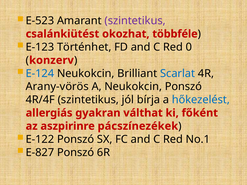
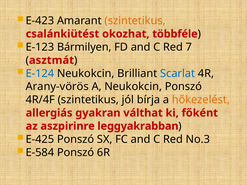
E-523: E-523 -> E-423
szintetikus at (135, 21) colour: purple -> orange
Történhet: Történhet -> Bármilyen
0: 0 -> 7
konzerv: konzerv -> asztmát
hőkezelést colour: blue -> orange
pácszínezékek: pácszínezékek -> leggyakrabban
E-122: E-122 -> E-425
No.1: No.1 -> No.3
E-827: E-827 -> E-584
